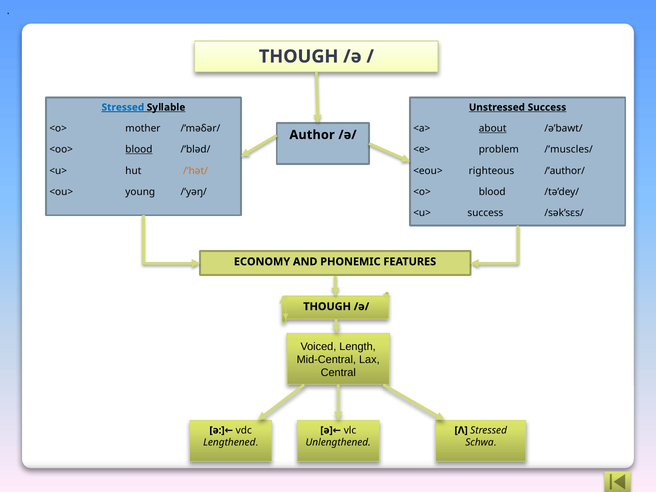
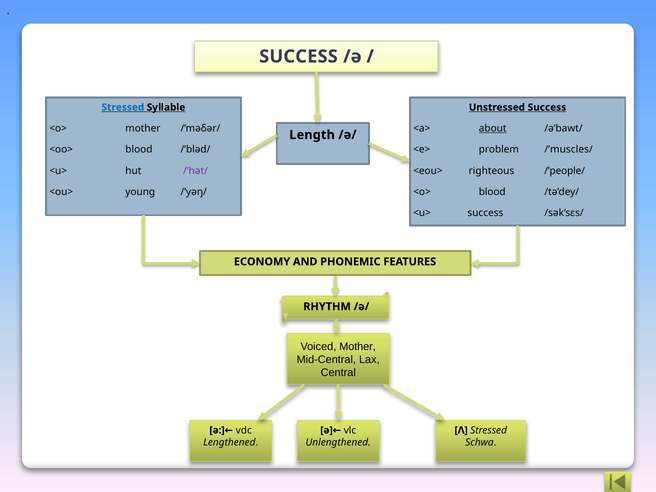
THOUGH at (299, 56): THOUGH -> SUCCESS
Author: Author -> Length
blood at (139, 150) underline: present -> none
/’hət/ colour: orange -> purple
/’author/: /’author/ -> /’people/
THOUGH at (327, 307): THOUGH -> RHYTHM
Voiced Length: Length -> Mother
